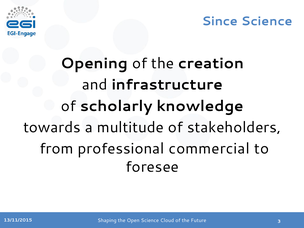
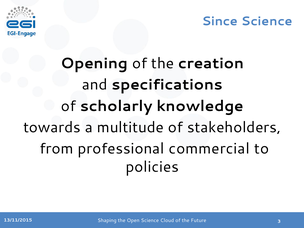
infrastructure: infrastructure -> specifications
foresee: foresee -> policies
